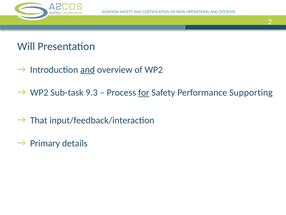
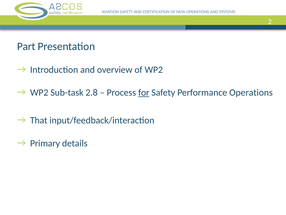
Will: Will -> Part
and at (88, 69) underline: present -> none
9.3: 9.3 -> 2.8
Performance Supporting: Supporting -> Operations
